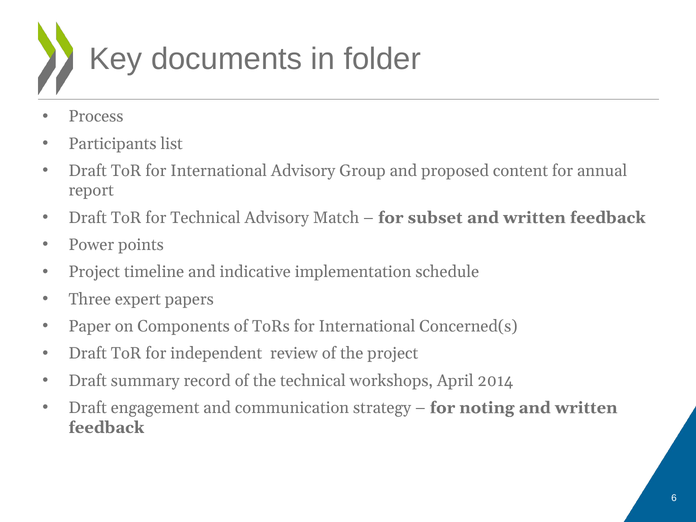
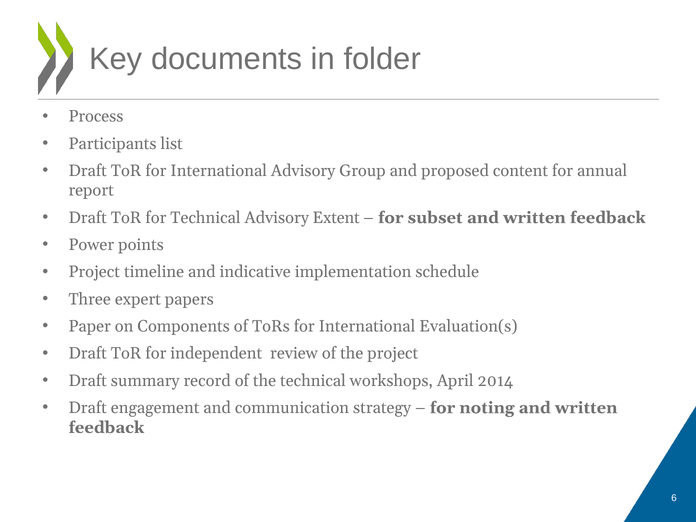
Match: Match -> Extent
Concerned(s: Concerned(s -> Evaluation(s
